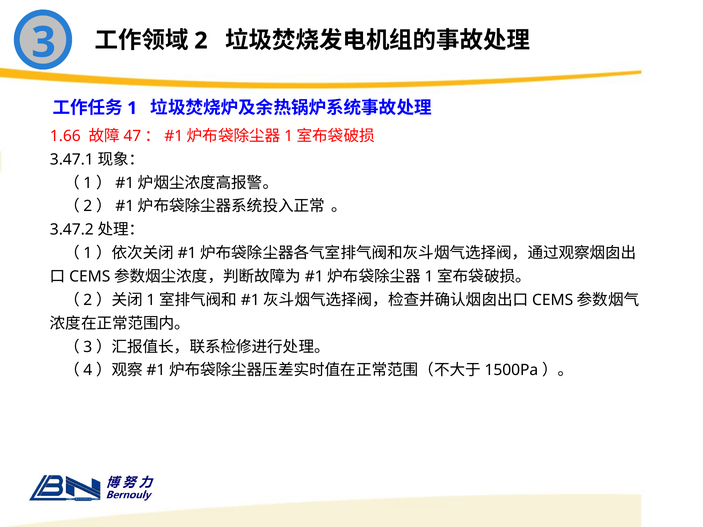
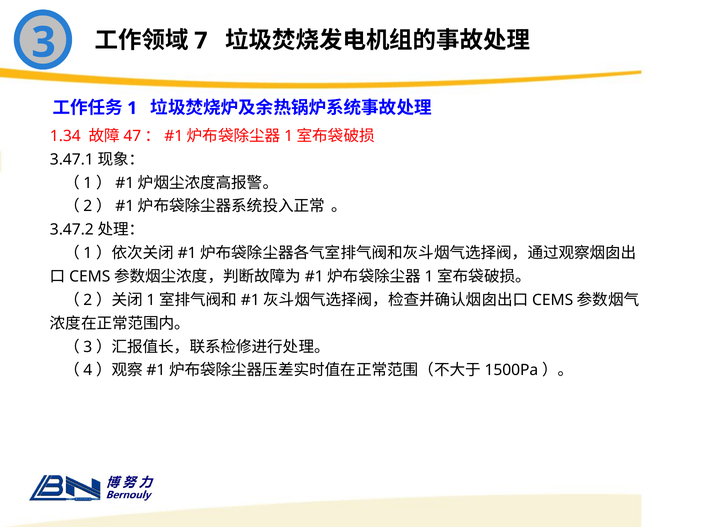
2: 2 -> 7
1.66: 1.66 -> 1.34
